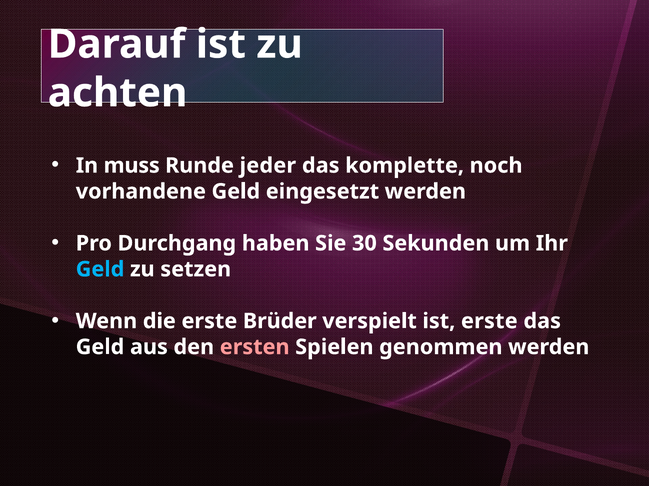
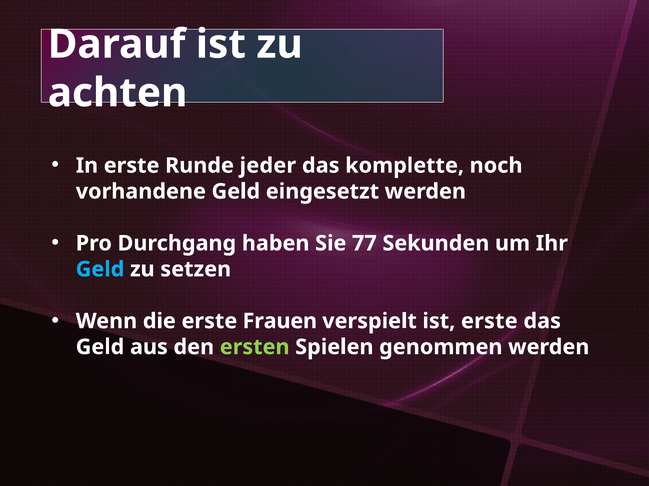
In muss: muss -> erste
30: 30 -> 77
Brüder: Brüder -> Frauen
ersten colour: pink -> light green
